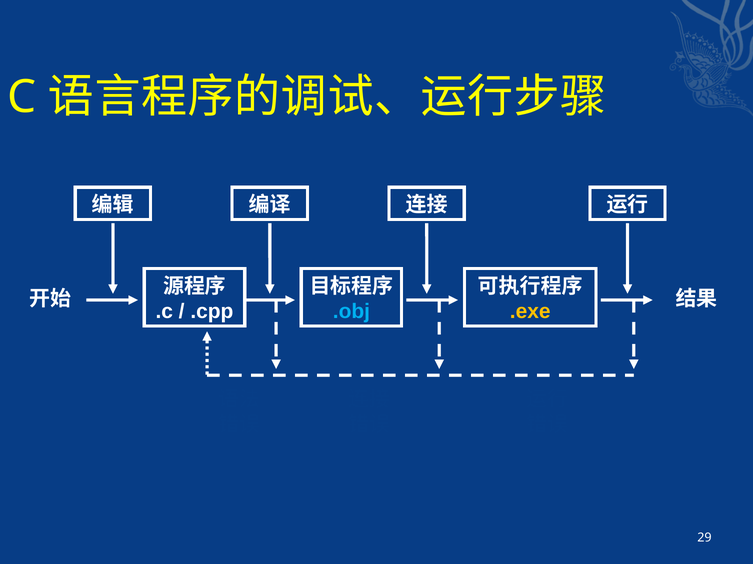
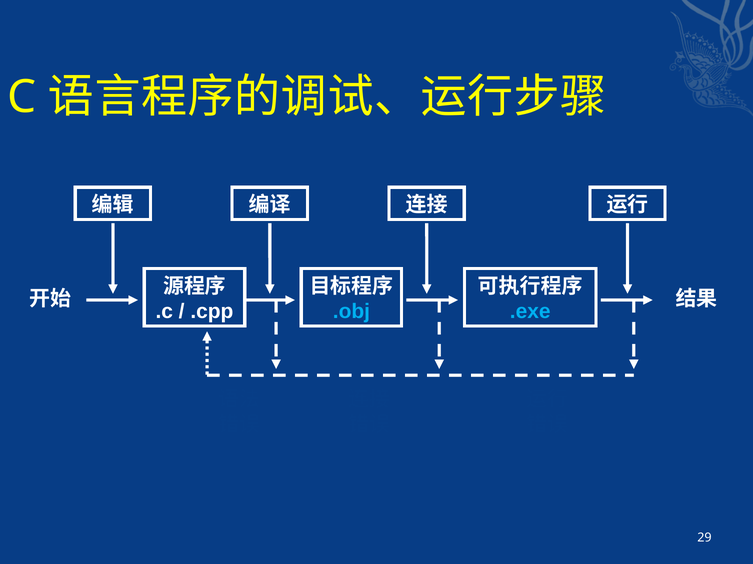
.exe colour: yellow -> light blue
